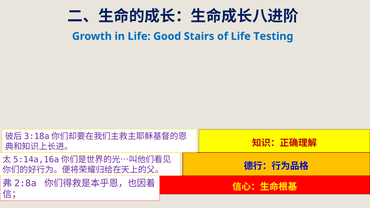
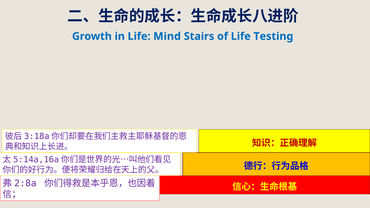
Good: Good -> Mind
